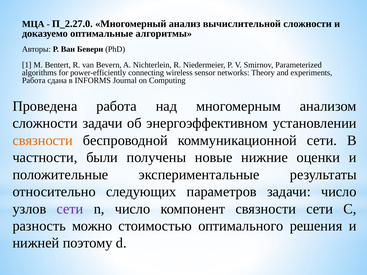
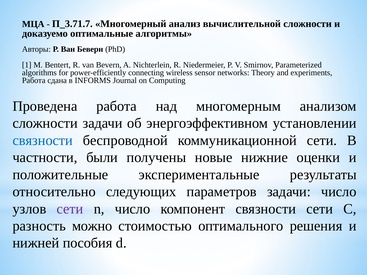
П_2.27.0: П_2.27.0 -> П_3.71.7
связности at (43, 140) colour: orange -> blue
поэтому: поэтому -> пособия
